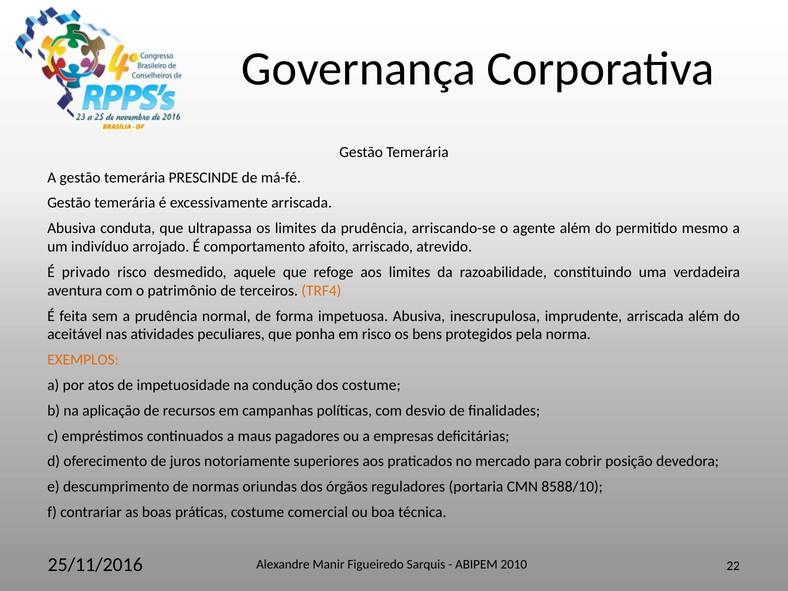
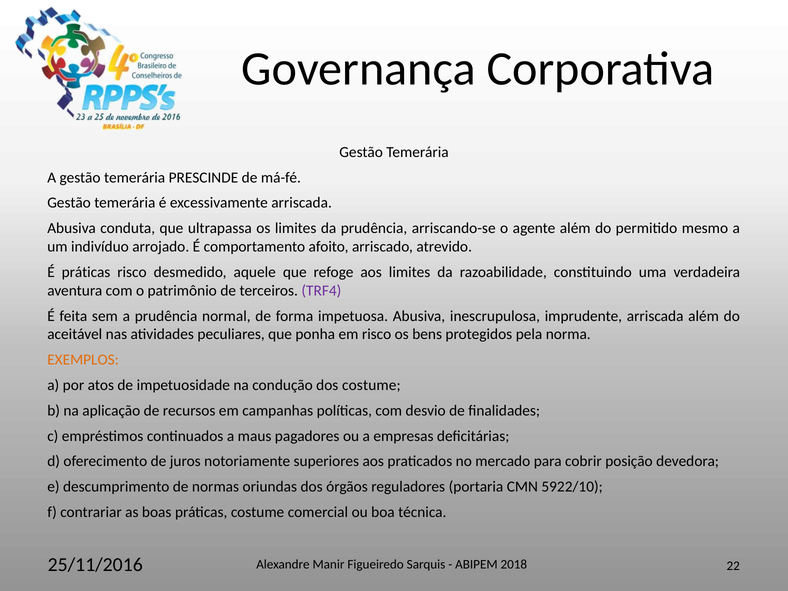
É privado: privado -> práticas
TRF4 colour: orange -> purple
8588/10: 8588/10 -> 5922/10
2010: 2010 -> 2018
